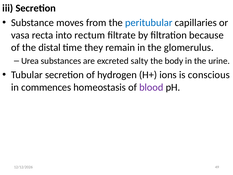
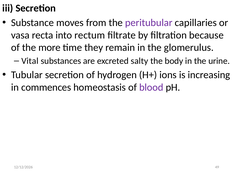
peritubular colour: blue -> purple
distal: distal -> more
Urea: Urea -> Vital
conscious: conscious -> increasing
